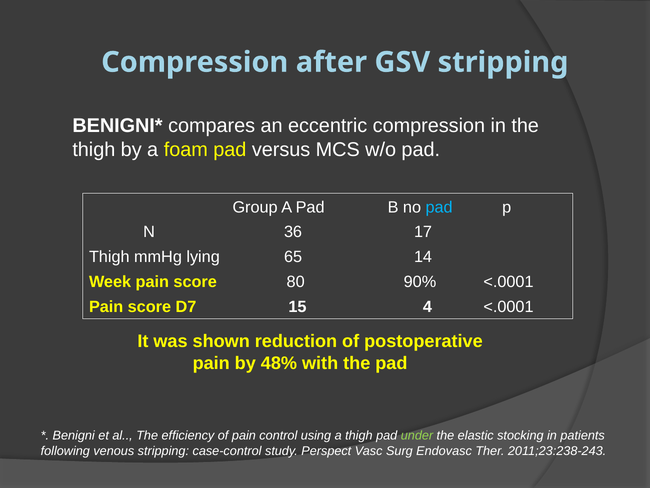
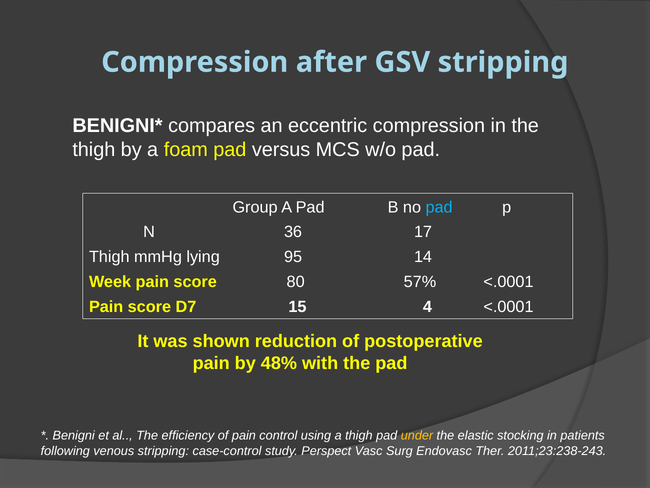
65: 65 -> 95
90%: 90% -> 57%
under colour: light green -> yellow
